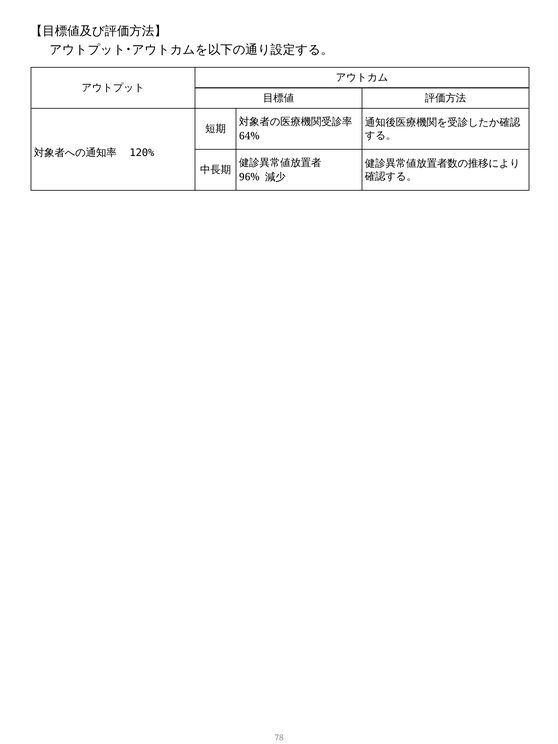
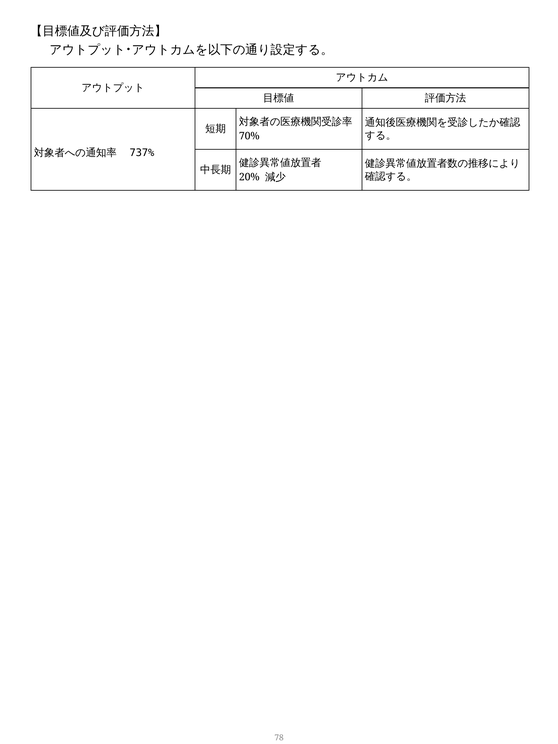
64%: 64% -> 70%
120%: 120% -> 737%
96%: 96% -> 20%
